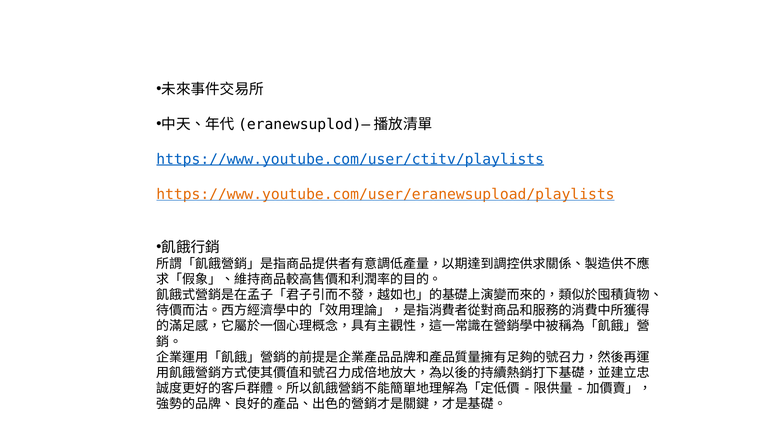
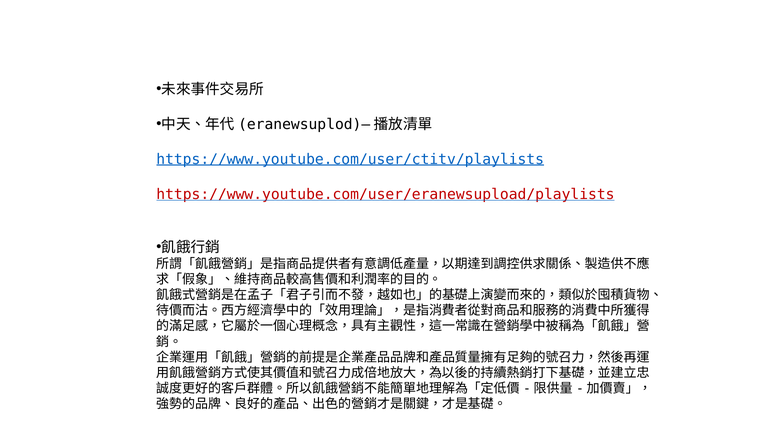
https://www.youtube.com/user/eranewsupload/playlists colour: orange -> red
